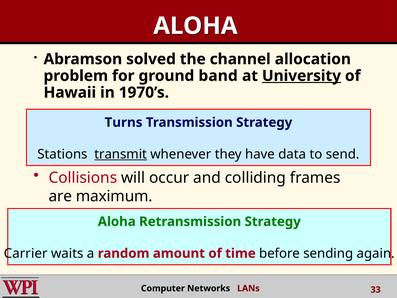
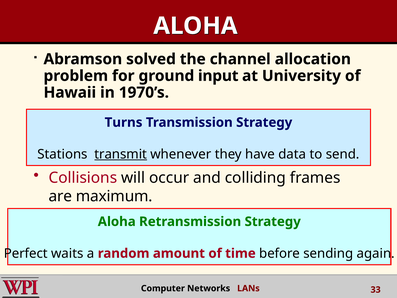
band: band -> input
University underline: present -> none
Carrier: Carrier -> Perfect
